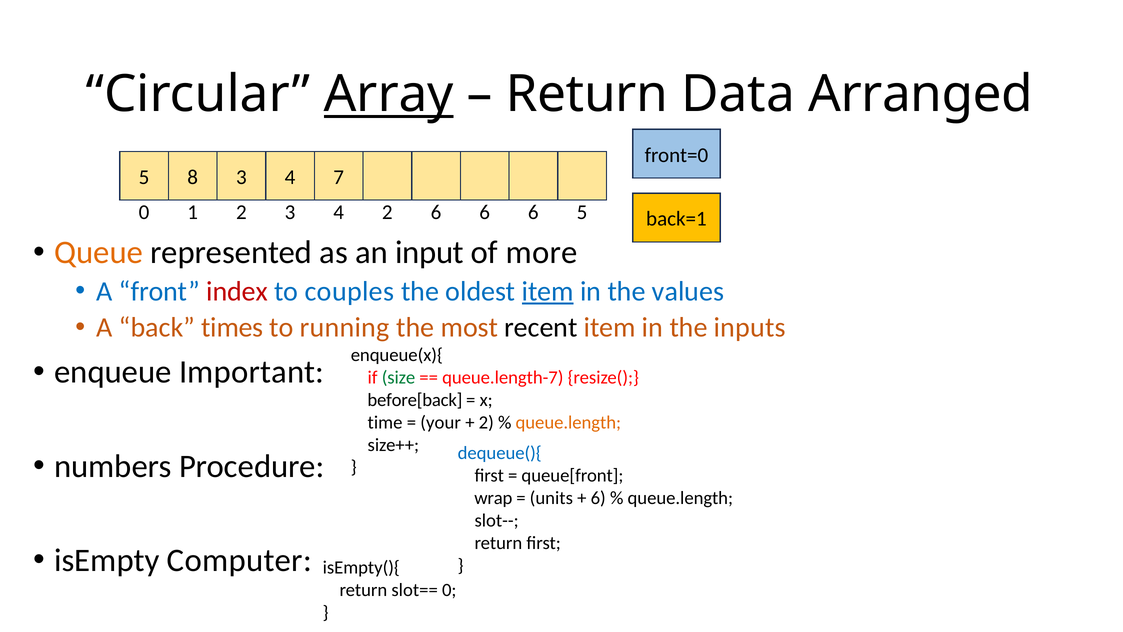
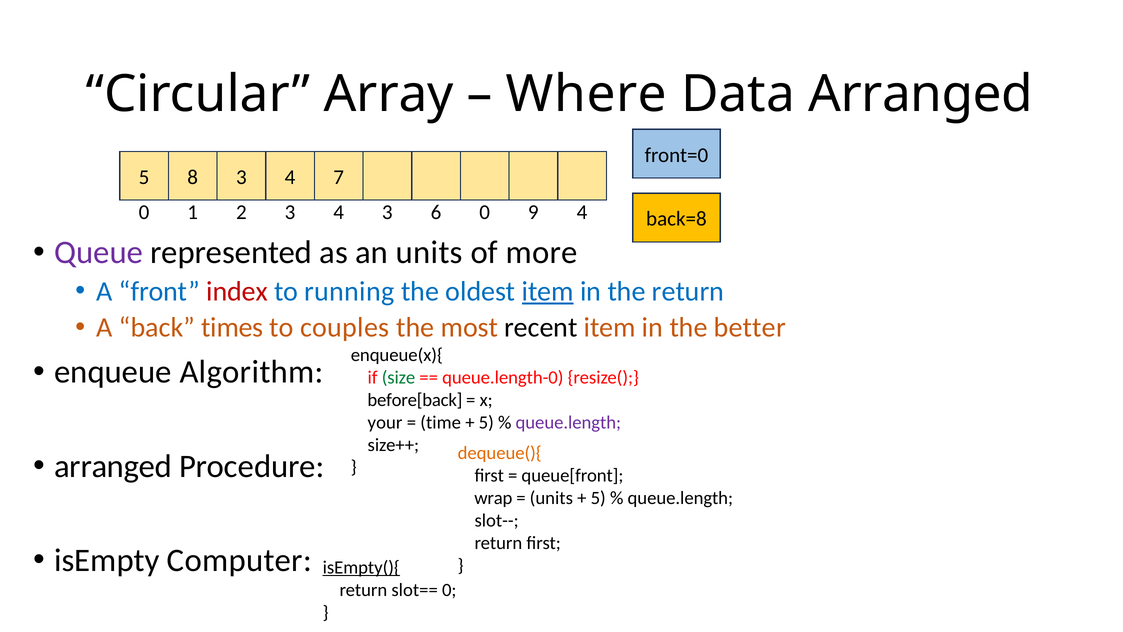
Array underline: present -> none
Return at (587, 94): Return -> Where
2 at (387, 212): 2 -> 3
6 6: 6 -> 0
1 6: 6 -> 9
0 5: 5 -> 4
back=1: back=1 -> back=8
Queue colour: orange -> purple
an input: input -> units
couples: couples -> running
the values: values -> return
running: running -> couples
inputs: inputs -> better
Important: Important -> Algorithm
queue.length-7: queue.length-7 -> queue.length-0
time: time -> your
your: your -> time
2 at (486, 422): 2 -> 5
queue.length at (568, 422) colour: orange -> purple
dequeue(){ colour: blue -> orange
numbers at (113, 466): numbers -> arranged
6 at (598, 498): 6 -> 5
isEmpty(){ underline: none -> present
